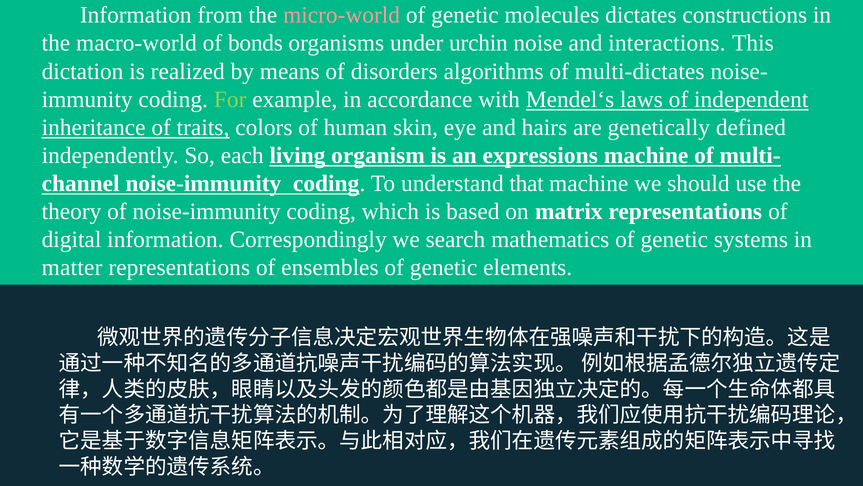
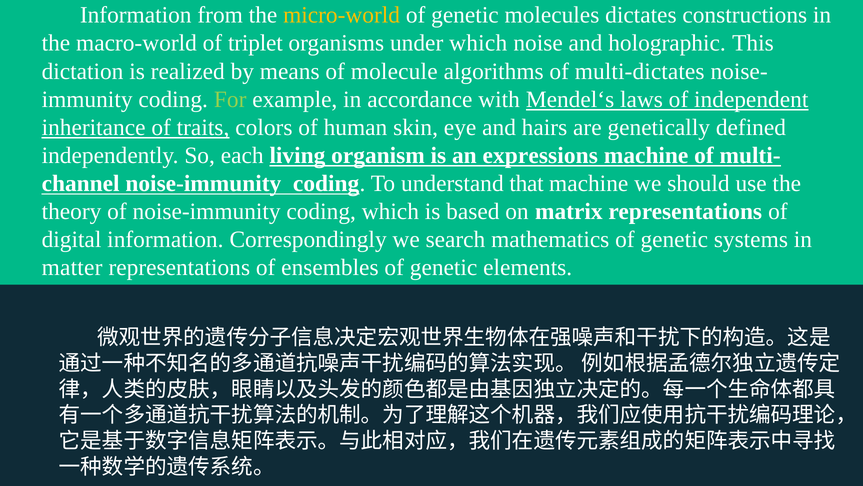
micro-world colour: pink -> yellow
bonds: bonds -> triplet
under urchin: urchin -> which
interactions: interactions -> holographic
disorders: disorders -> molecule
